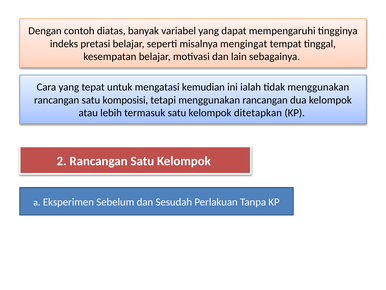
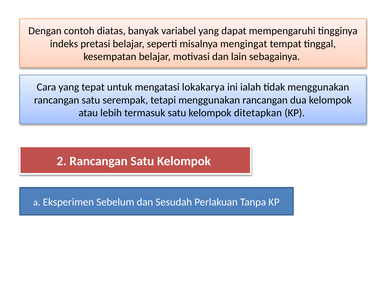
kemudian: kemudian -> lokakarya
komposisi: komposisi -> serempak
